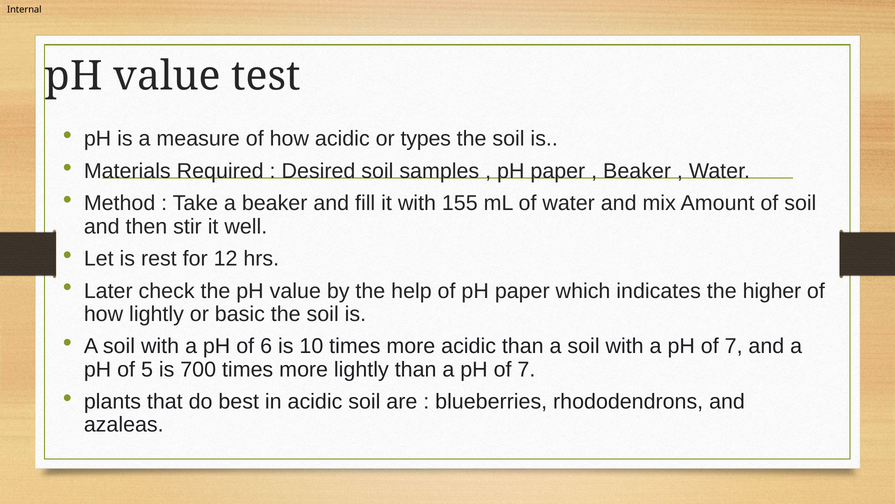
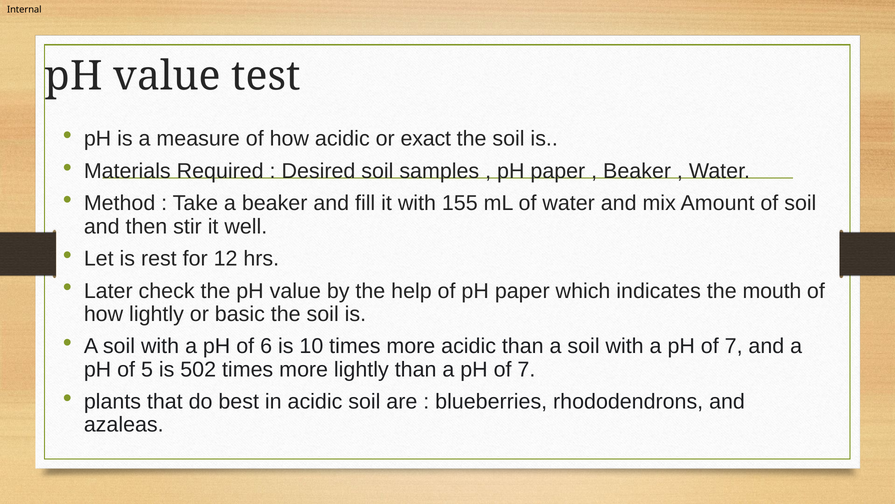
types: types -> exact
higher: higher -> mouth
700: 700 -> 502
